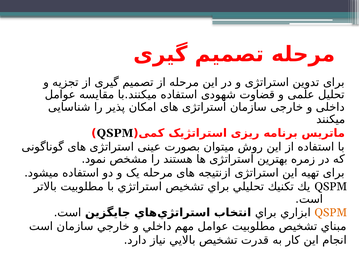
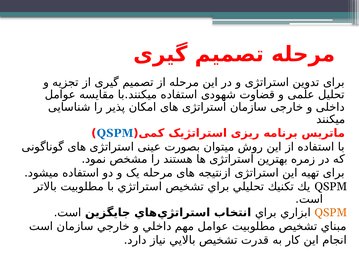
QSPM at (115, 133) colour: black -> blue
